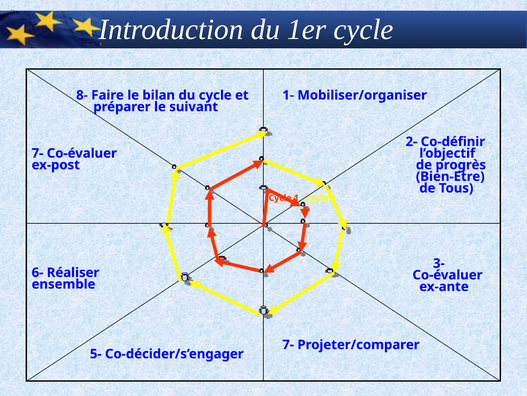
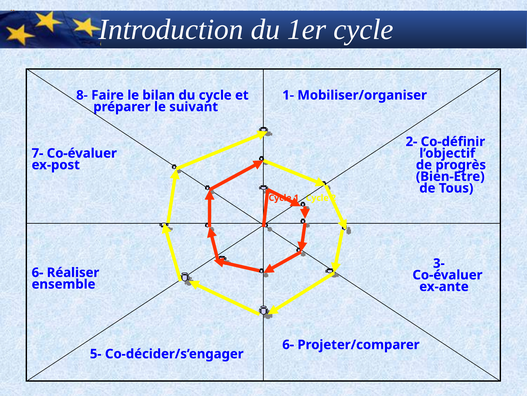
7- at (288, 344): 7- -> 6-
